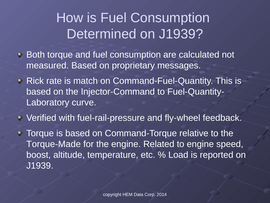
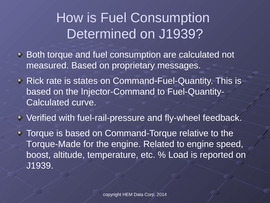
match: match -> states
Laboratory at (48, 102): Laboratory -> Calculated
